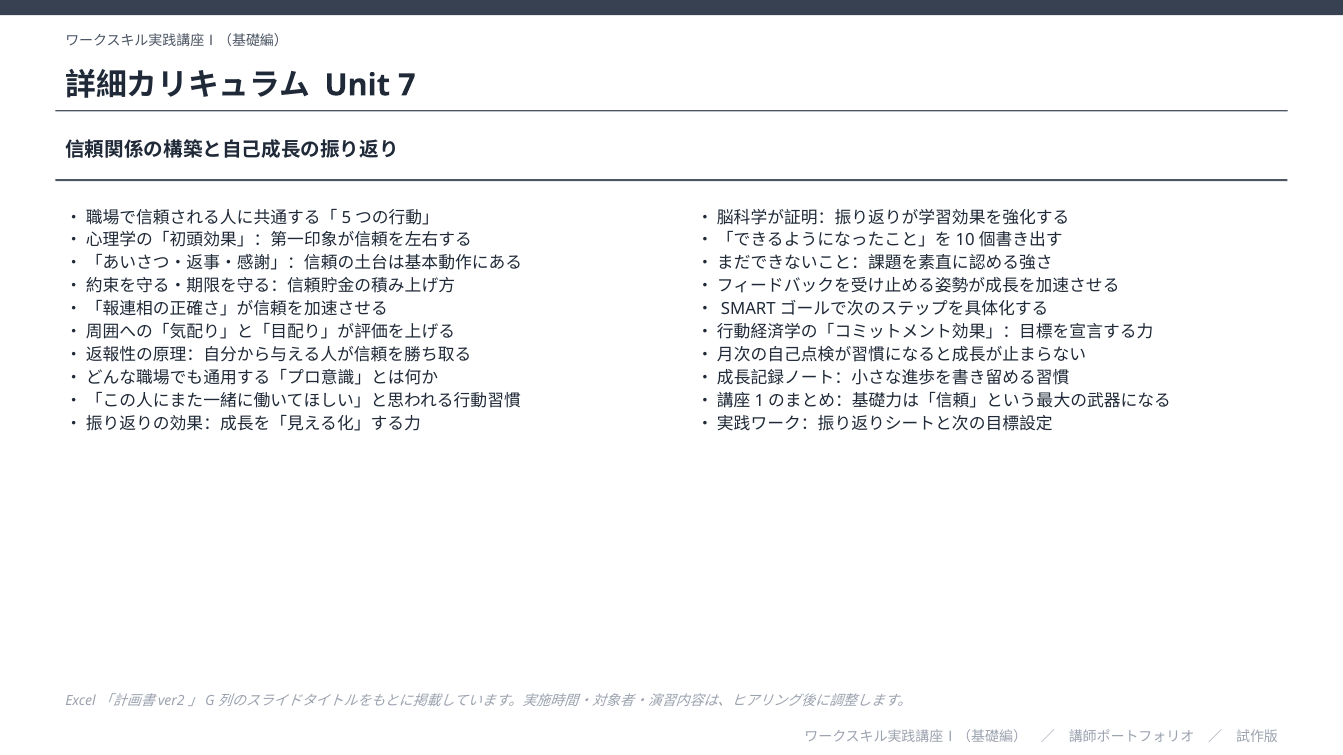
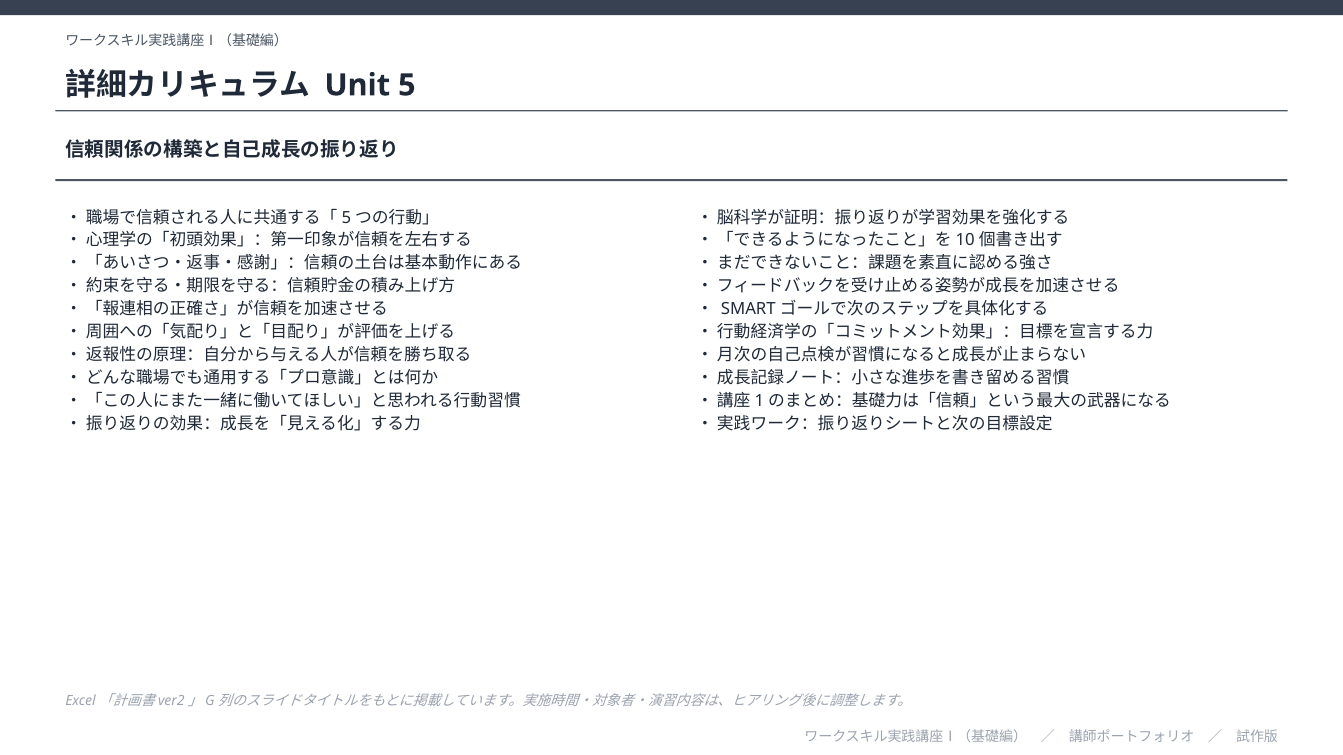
7: 7 -> 5
